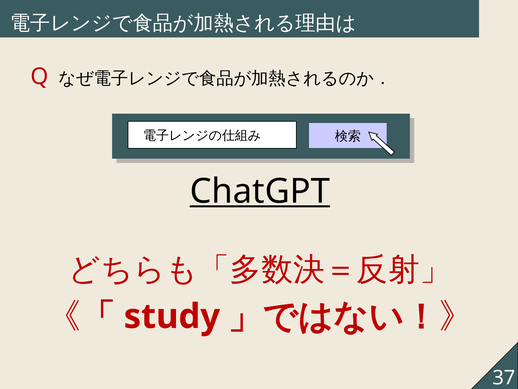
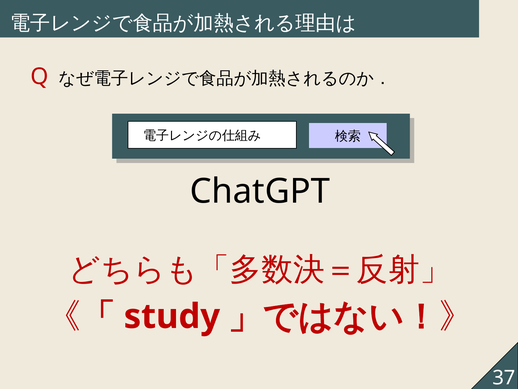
ChatGPT underline: present -> none
